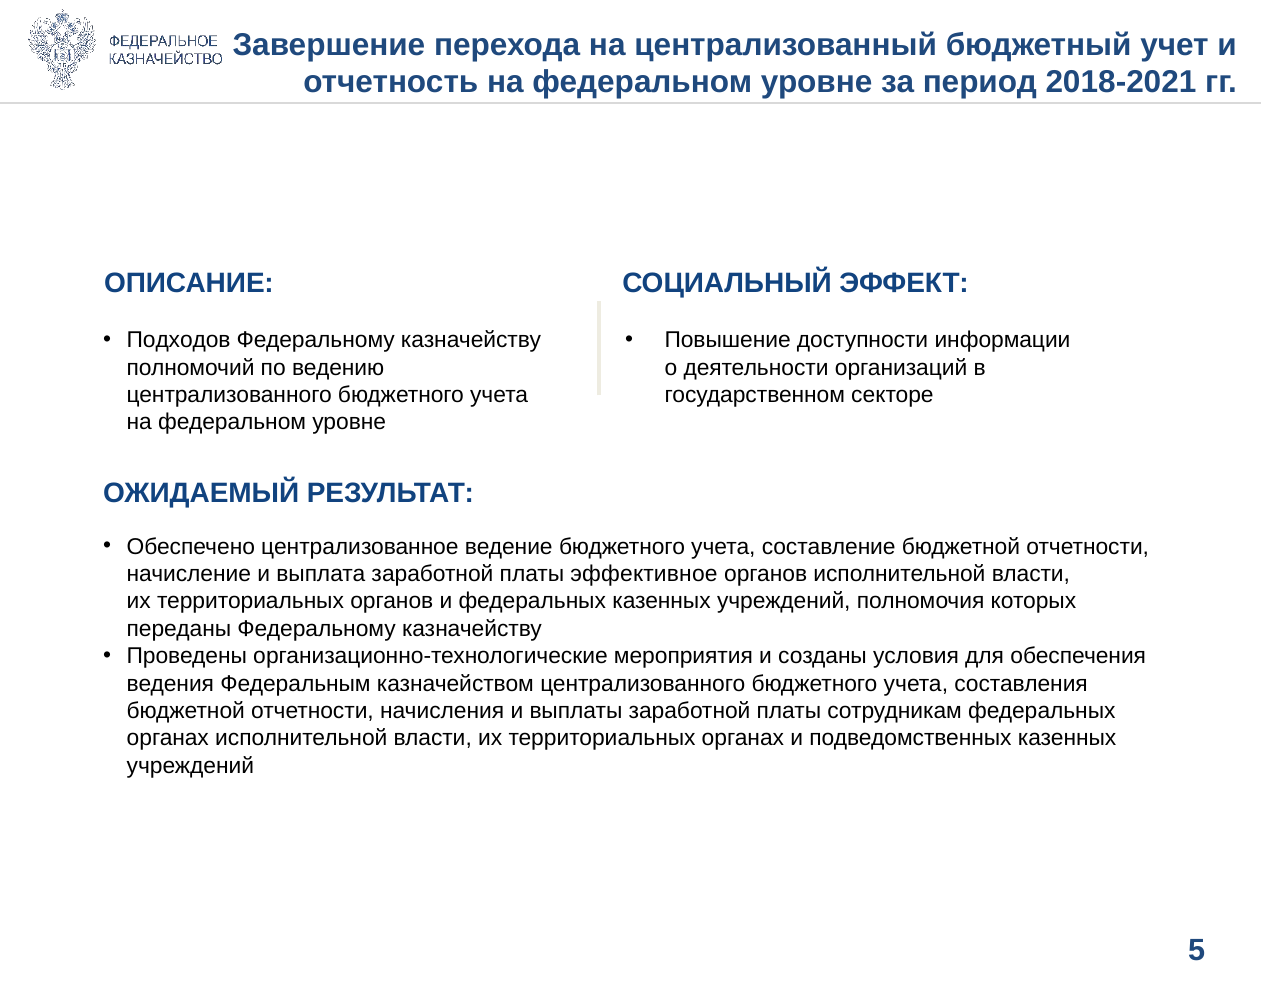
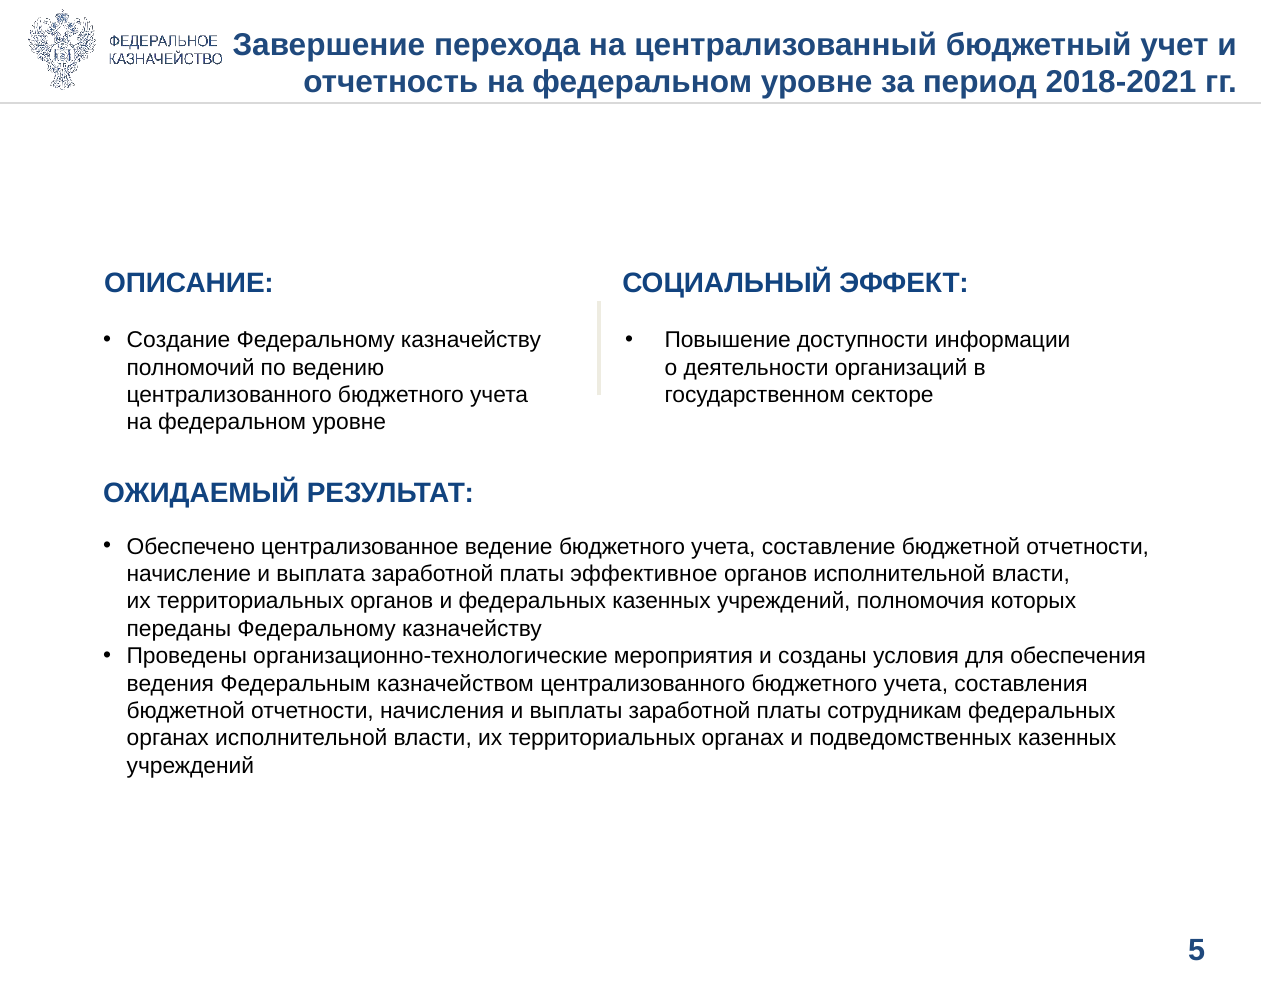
Подходов: Подходов -> Создание
